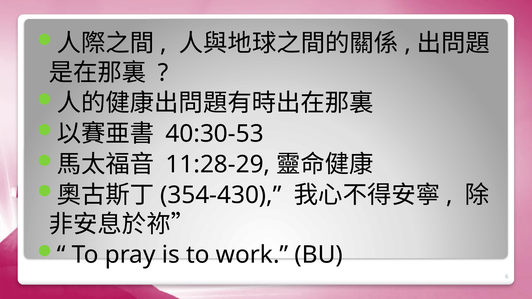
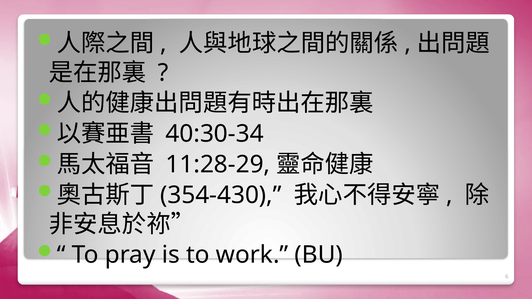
40:30-53: 40:30-53 -> 40:30-34
